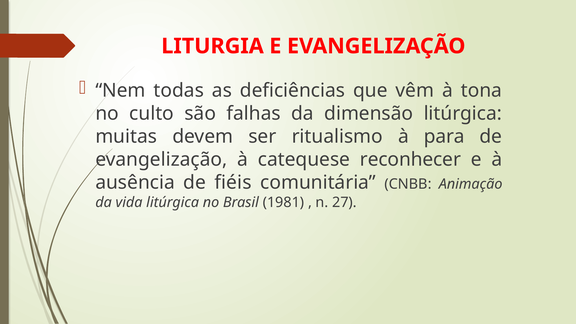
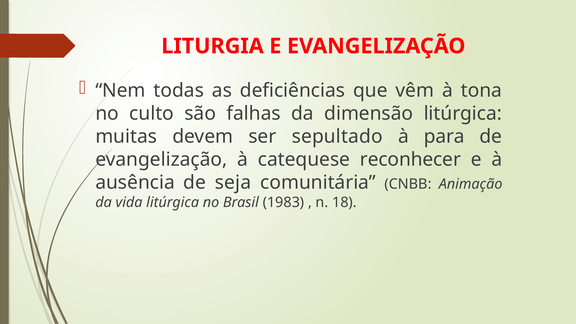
ritualismo: ritualismo -> sepultado
fiéis: fiéis -> seja
1981: 1981 -> 1983
27: 27 -> 18
